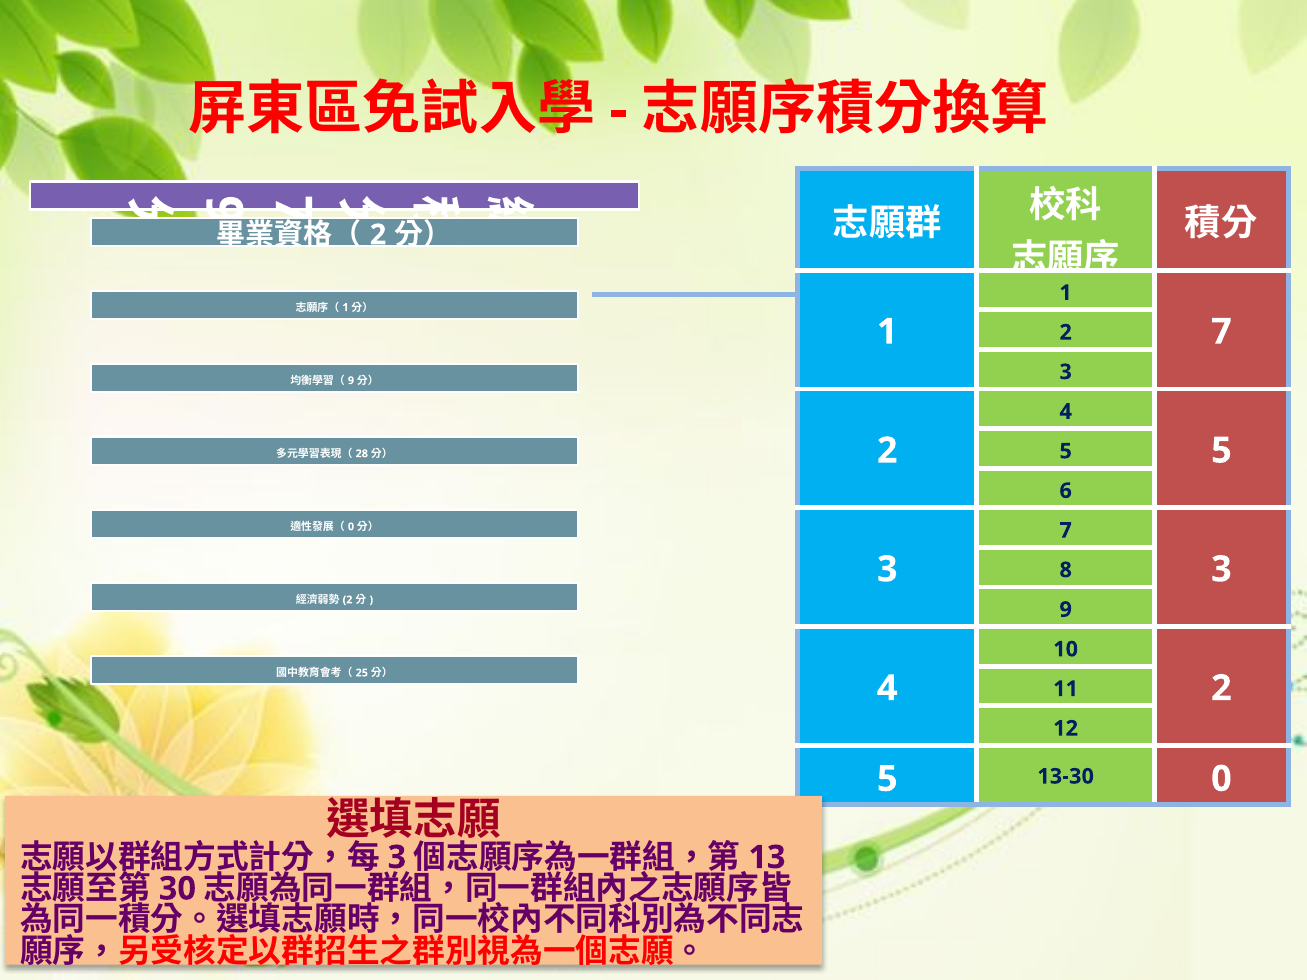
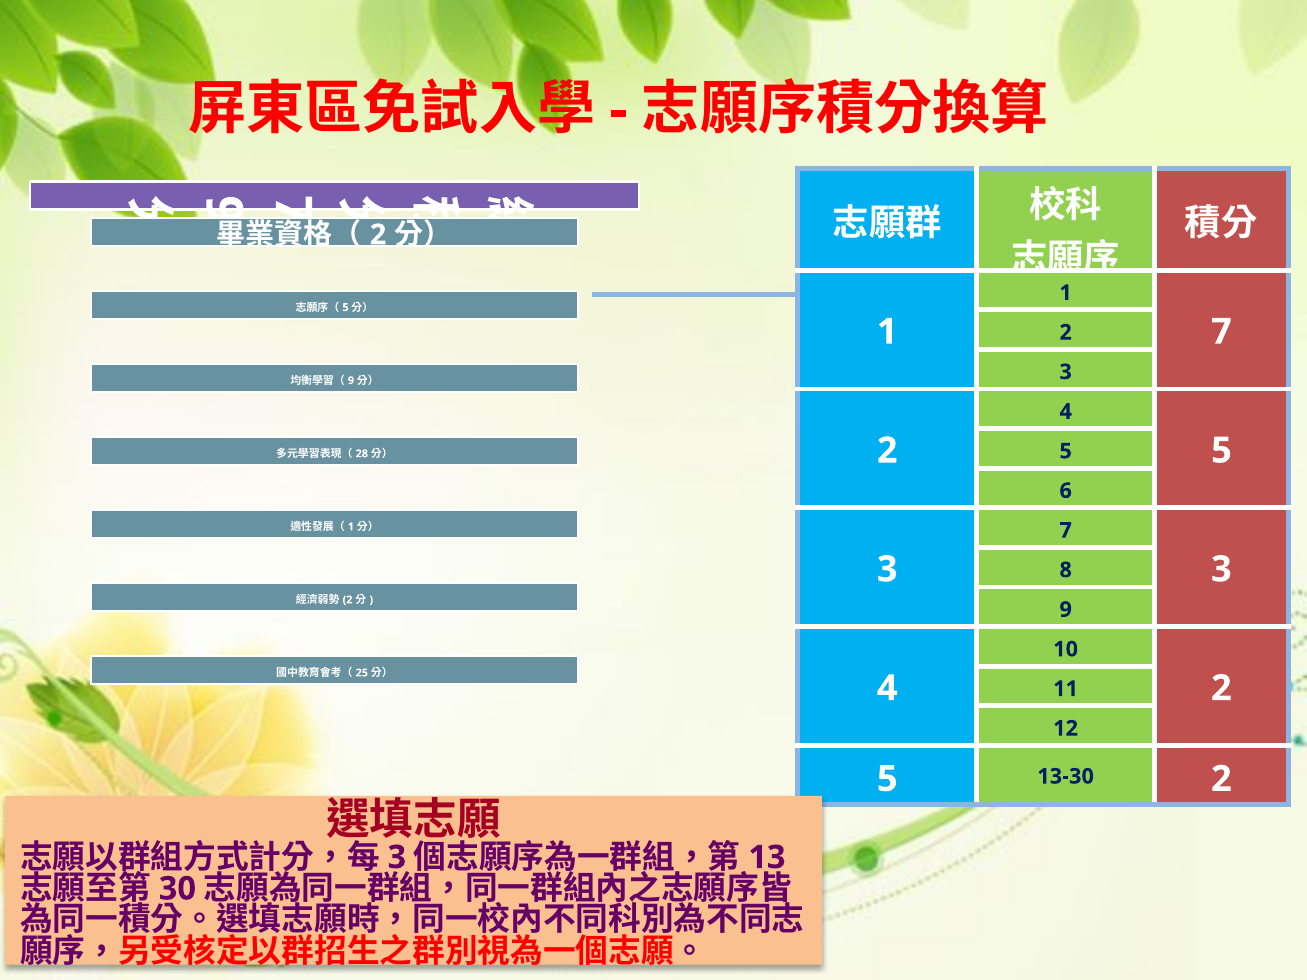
1 at (346, 308): 1 -> 5
0 at (351, 527): 0 -> 1
13-30 0: 0 -> 2
